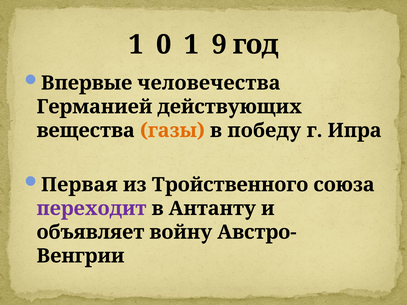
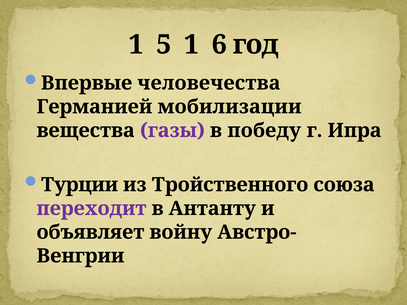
0: 0 -> 5
9: 9 -> 6
действующих: действующих -> мобилизации
газы colour: orange -> purple
Первая: Первая -> Турции
